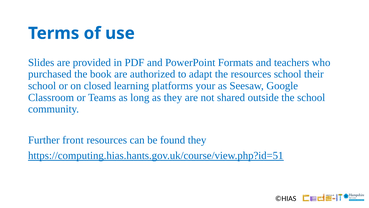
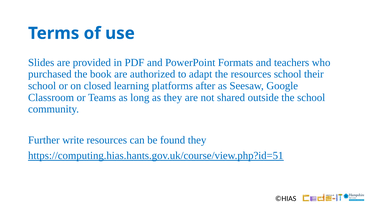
your: your -> after
front: front -> write
